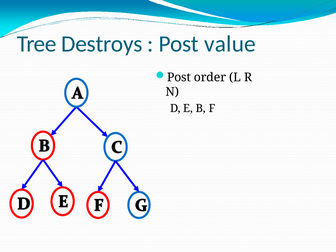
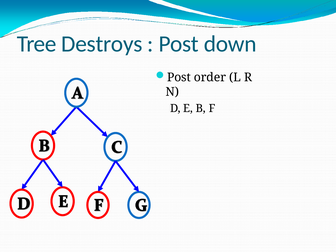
value: value -> down
